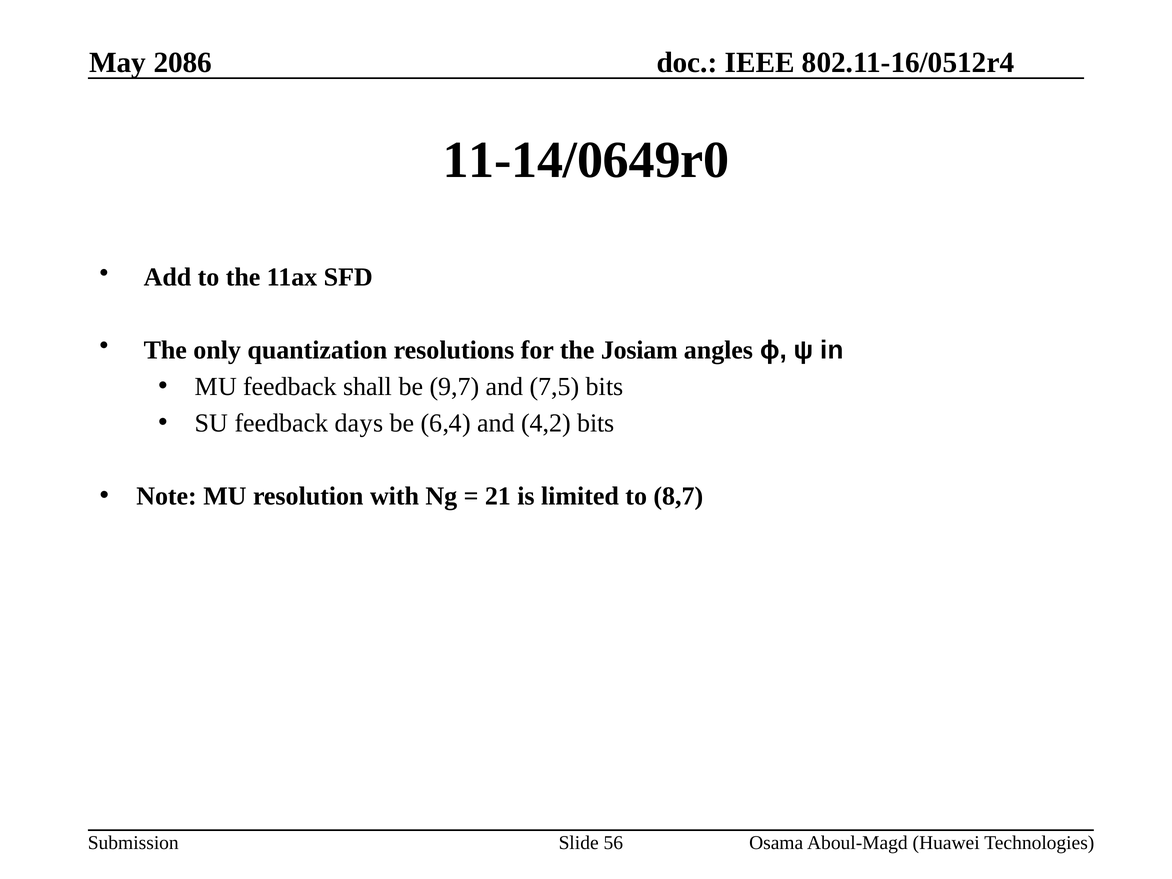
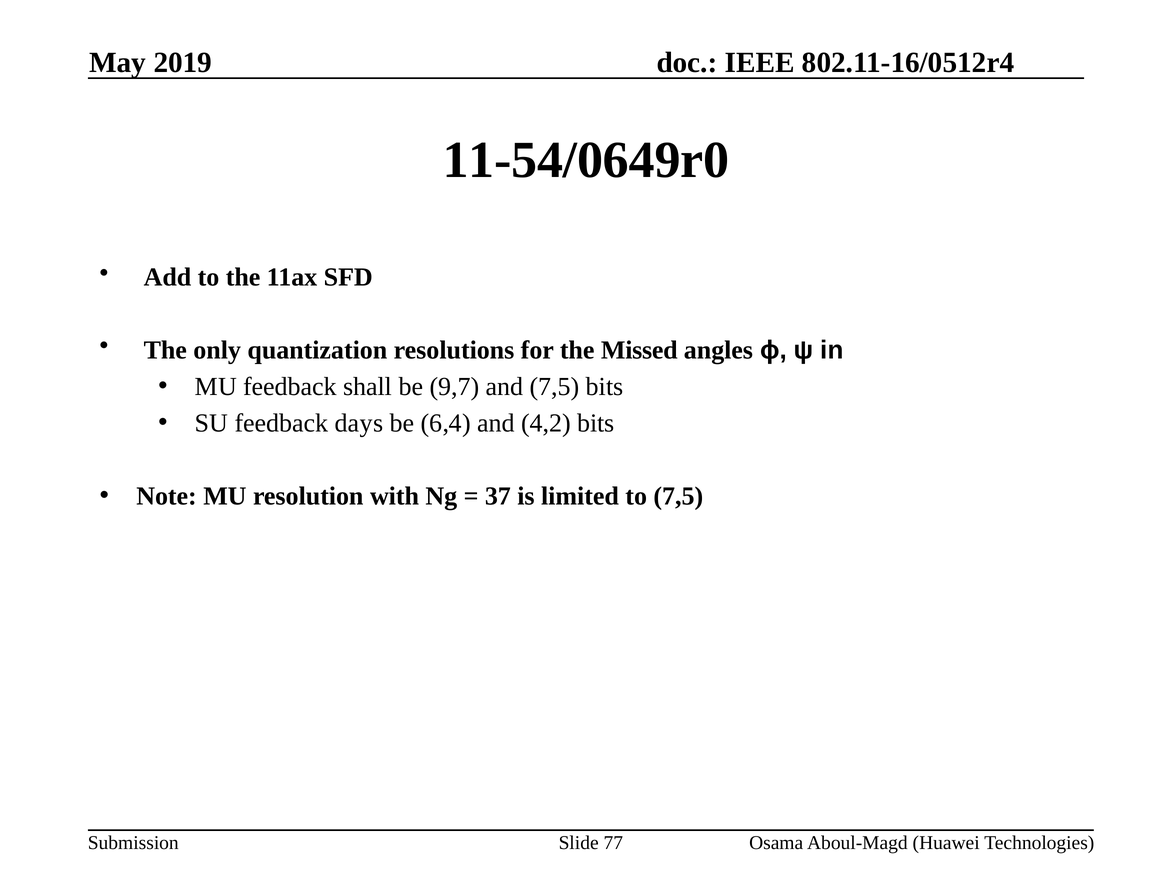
2086: 2086 -> 2019
11-14/0649r0: 11-14/0649r0 -> 11-54/0649r0
Josiam: Josiam -> Missed
21: 21 -> 37
to 8,7: 8,7 -> 7,5
56: 56 -> 77
